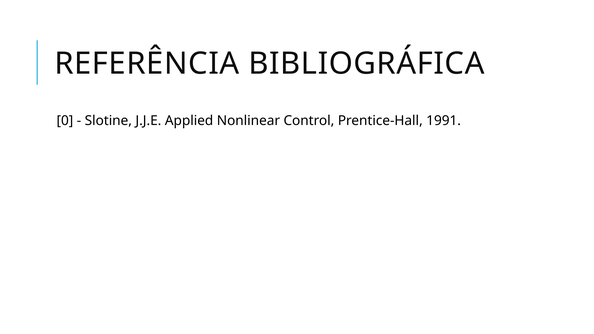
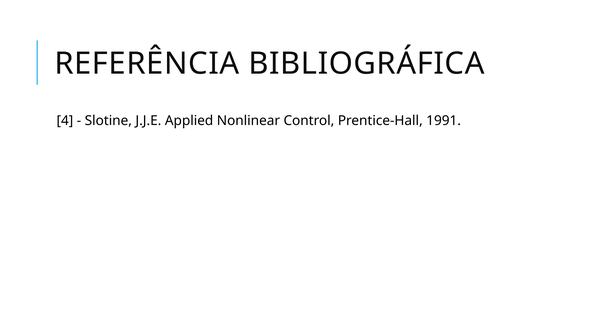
0: 0 -> 4
